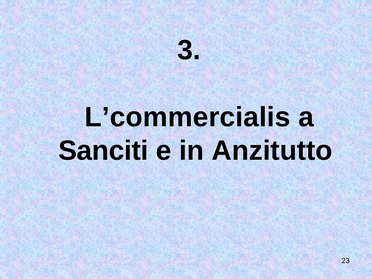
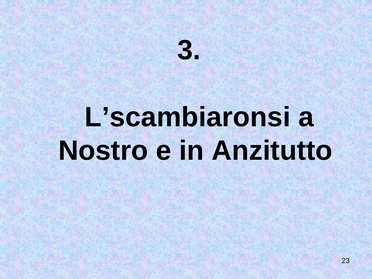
L’commercialis: L’commercialis -> L’scambiaronsi
Sanciti: Sanciti -> Nostro
